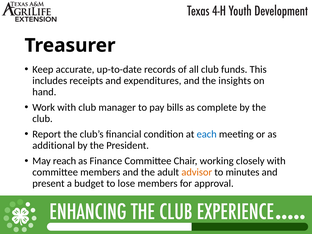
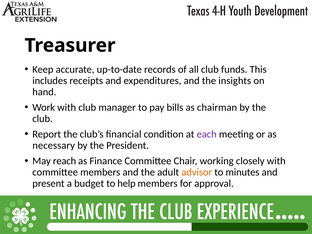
complete: complete -> chairman
each colour: blue -> purple
additional: additional -> necessary
lose: lose -> help
